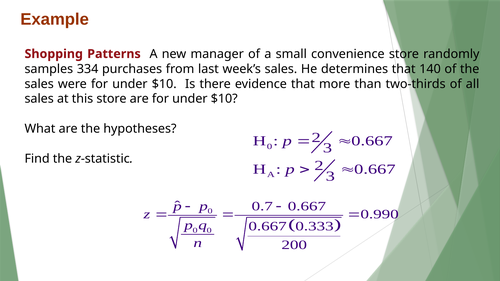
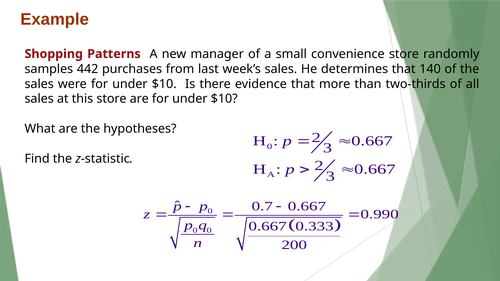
334: 334 -> 442
